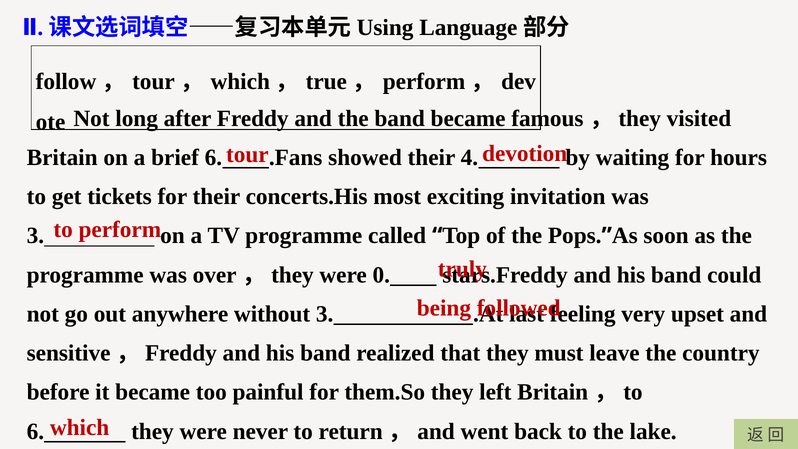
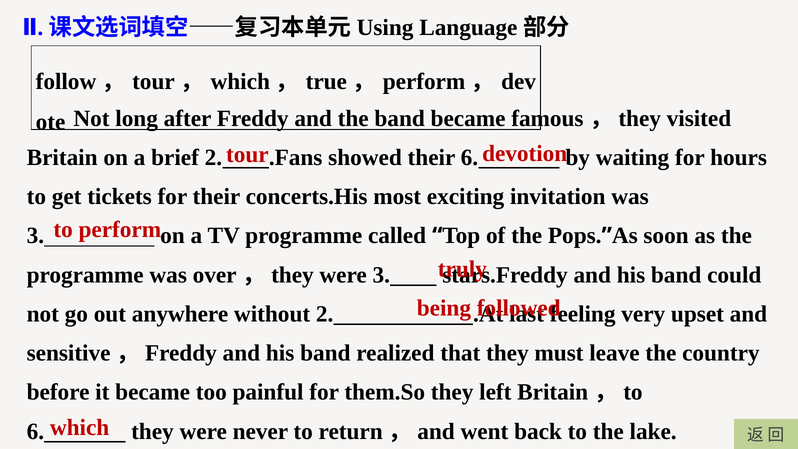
brief 6: 6 -> 2
their 4: 4 -> 6
were 0: 0 -> 3
without 3: 3 -> 2
